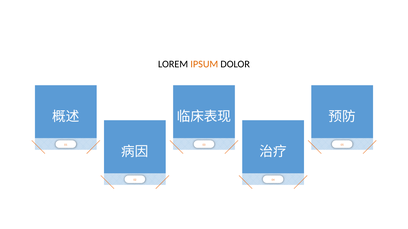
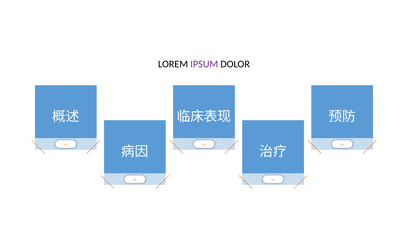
IPSUM colour: orange -> purple
